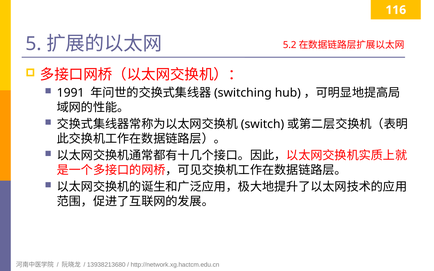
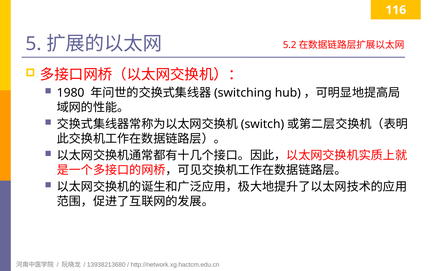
1991: 1991 -> 1980
